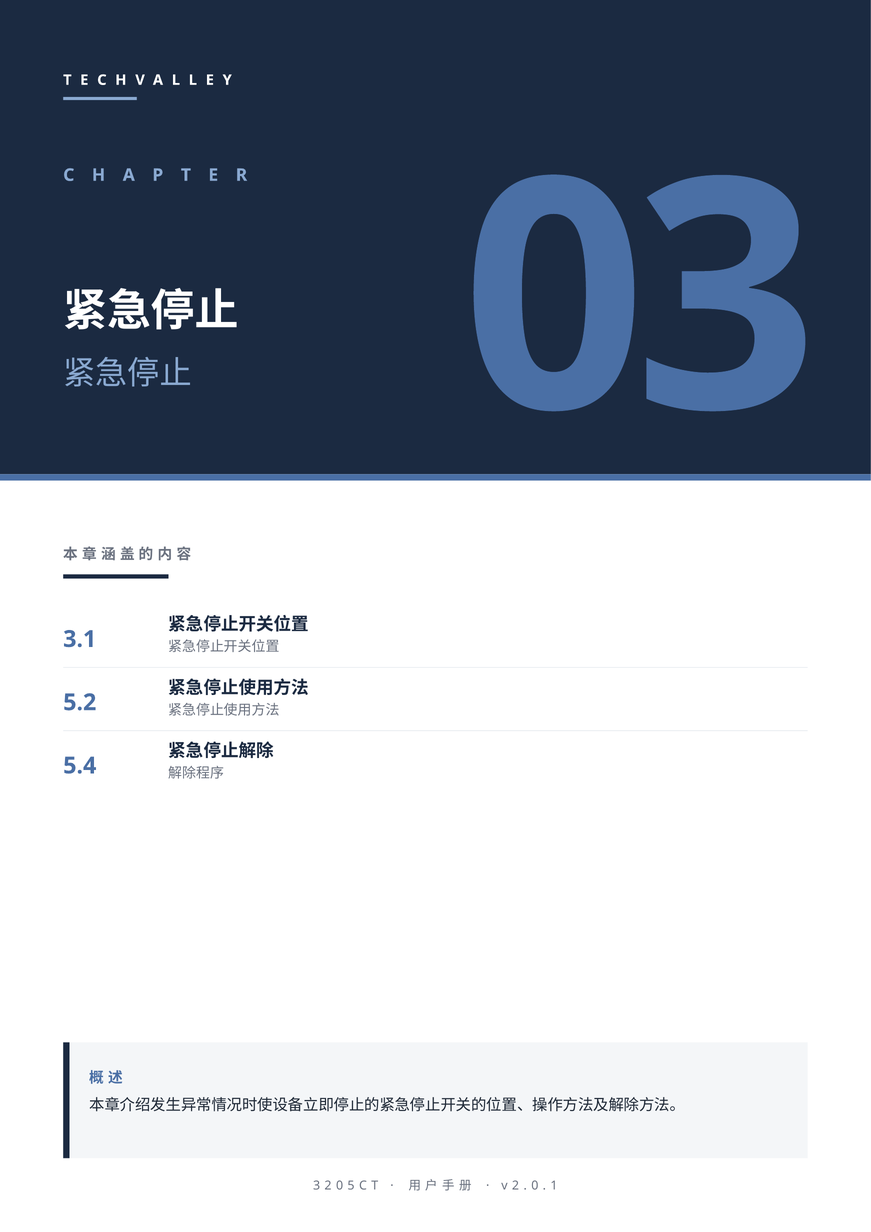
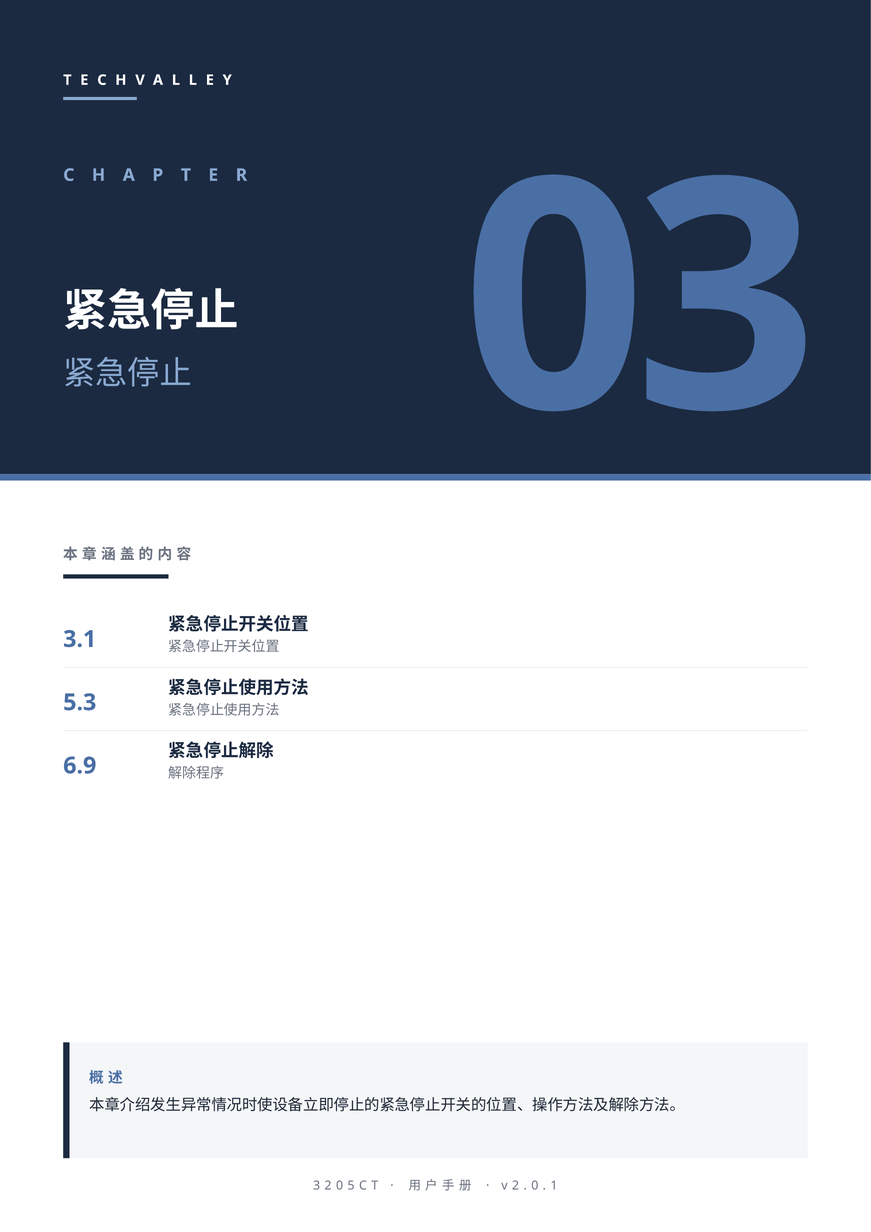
5.2: 5.2 -> 5.3
5.4: 5.4 -> 6.9
